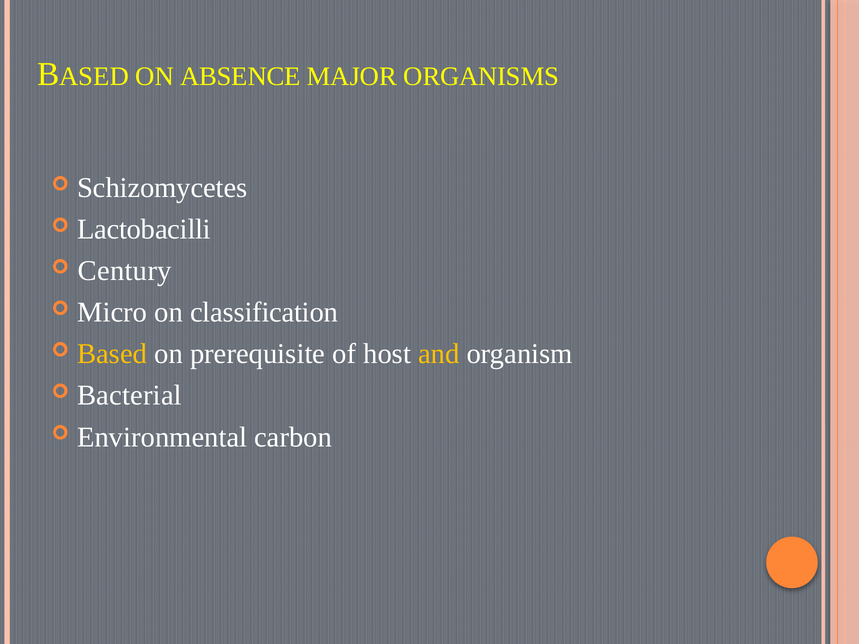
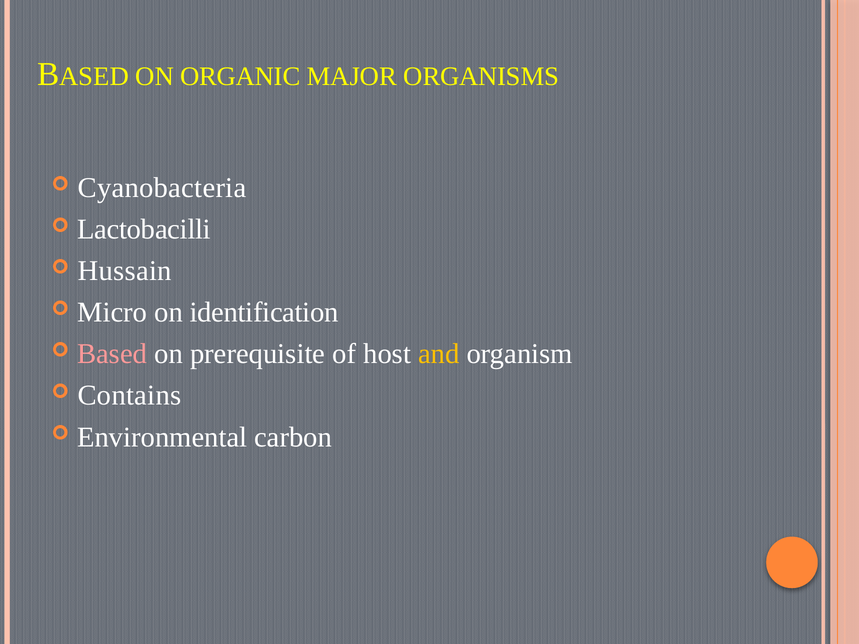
ABSENCE: ABSENCE -> ORGANIC
Schizomycetes: Schizomycetes -> Cyanobacteria
Century: Century -> Hussain
classification: classification -> identification
Based colour: yellow -> pink
Bacterial: Bacterial -> Contains
